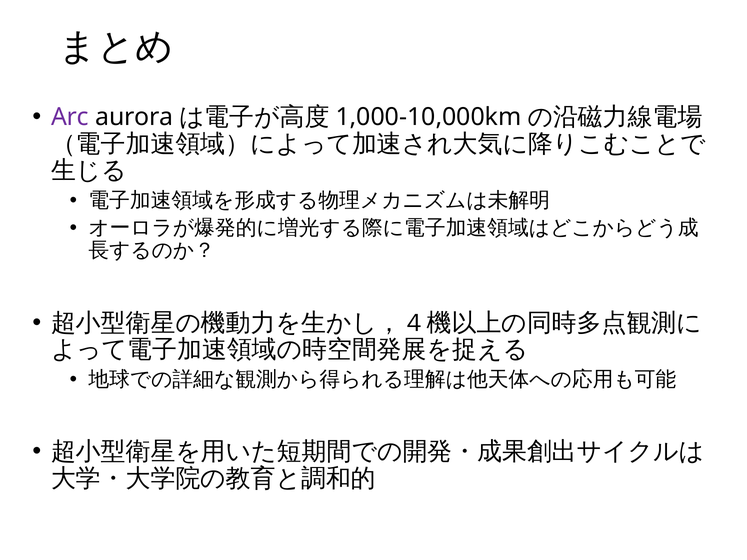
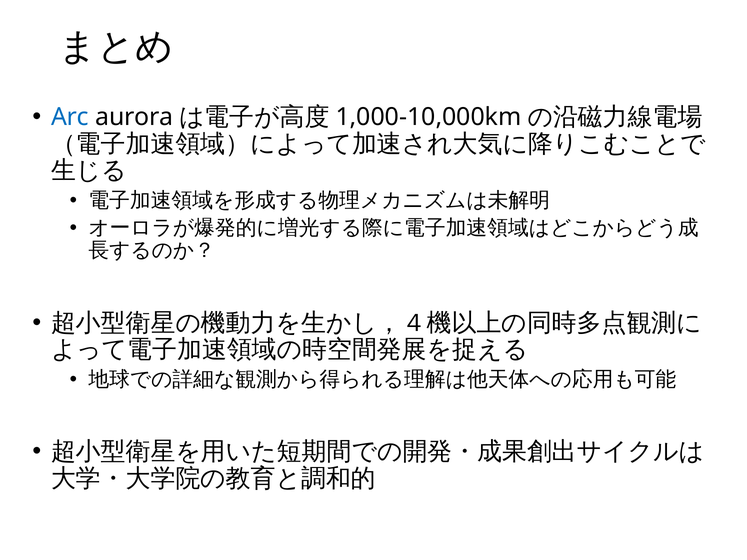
Arc colour: purple -> blue
